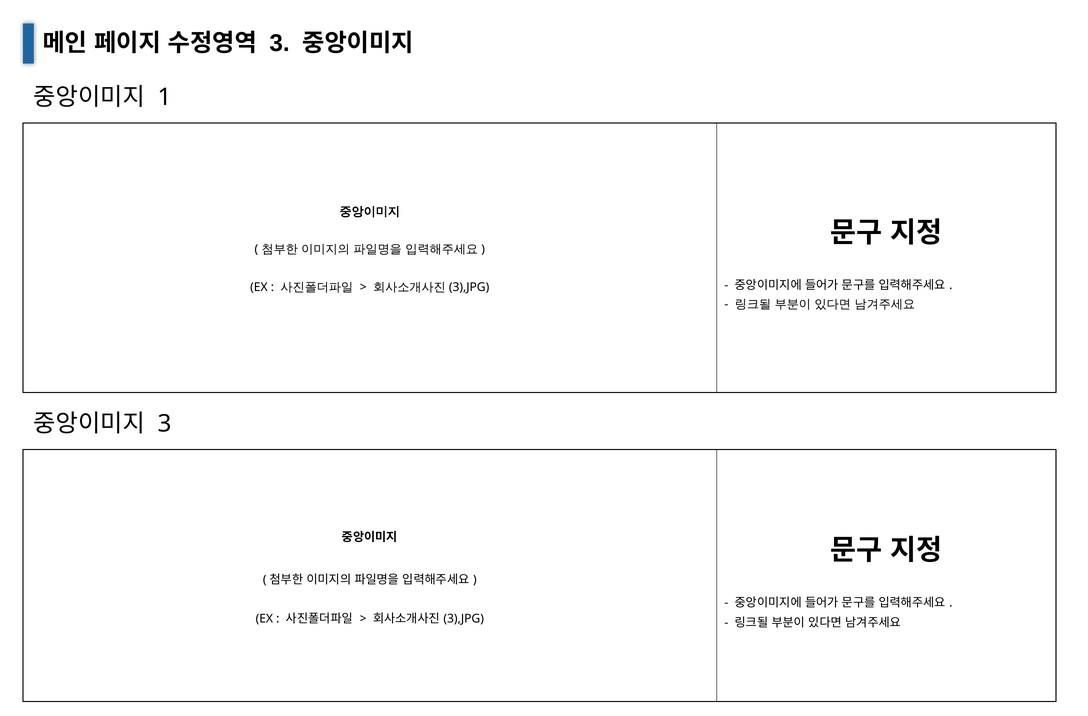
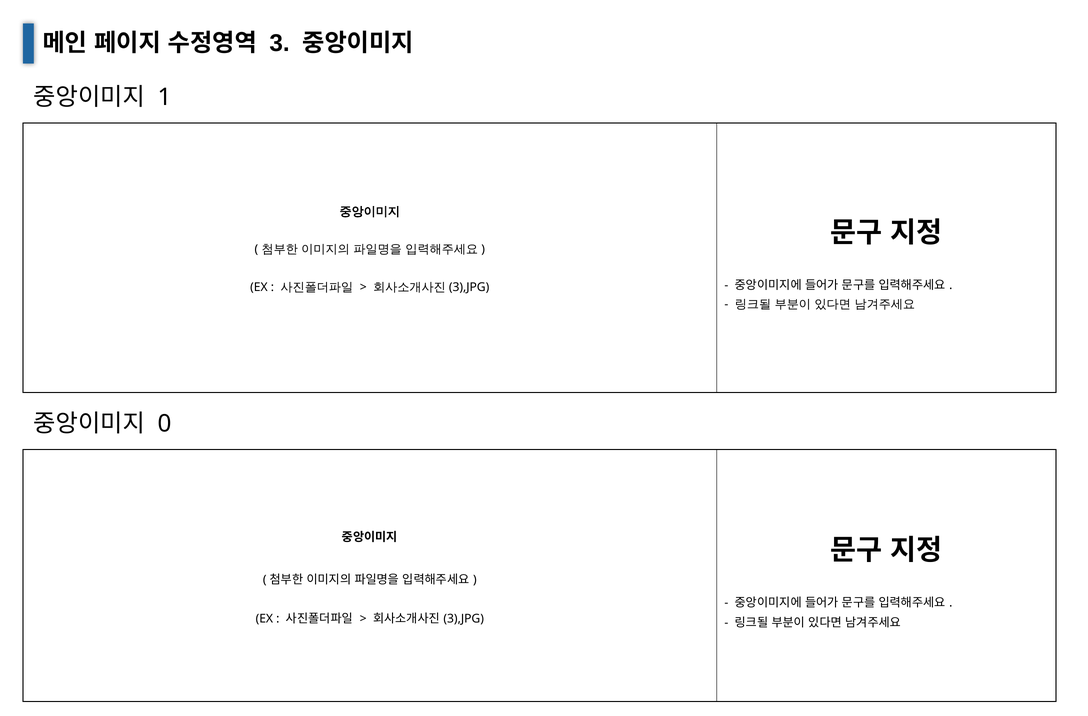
3 at (164, 424): 3 -> 0
